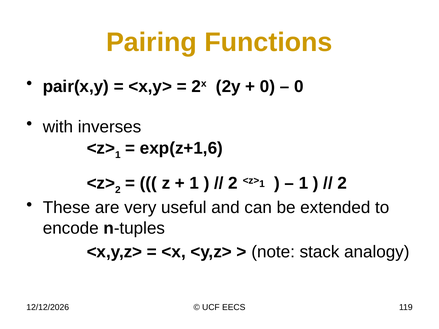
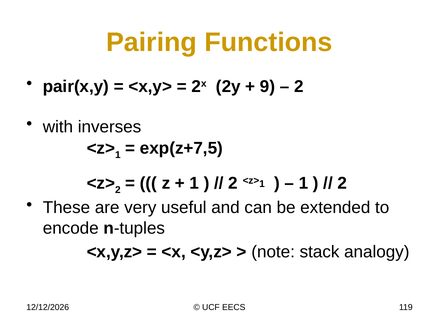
0 at (268, 87): 0 -> 9
0 at (299, 87): 0 -> 2
exp(z+1,6: exp(z+1,6 -> exp(z+7,5
